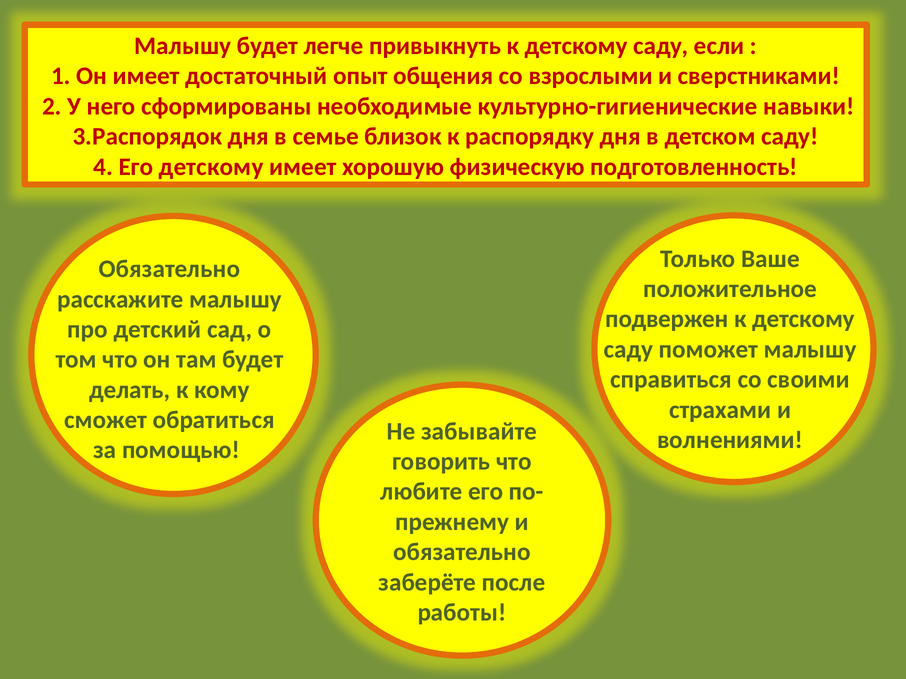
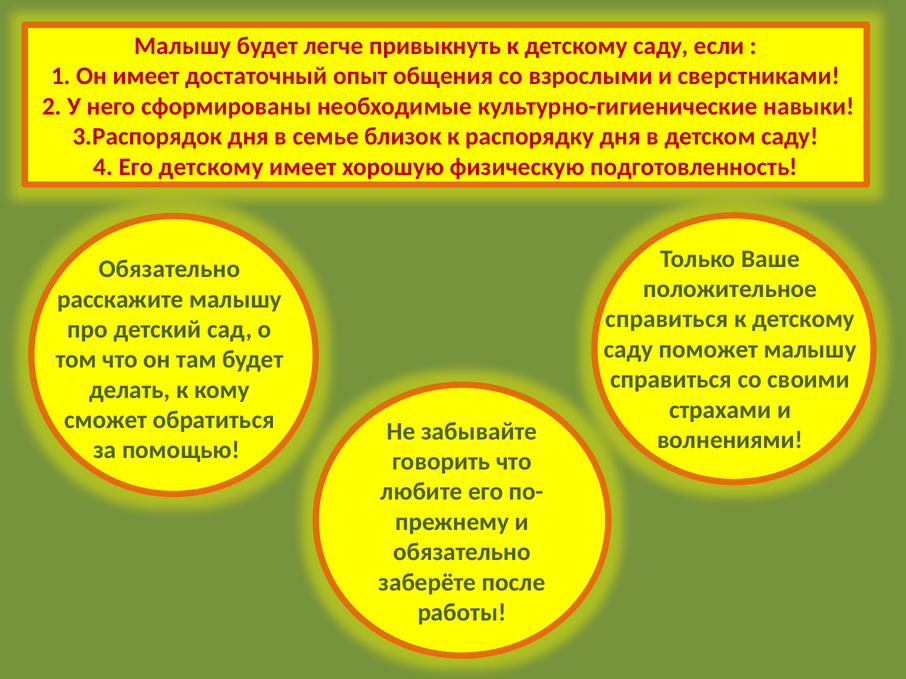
подвержен at (667, 319): подвержен -> справиться
